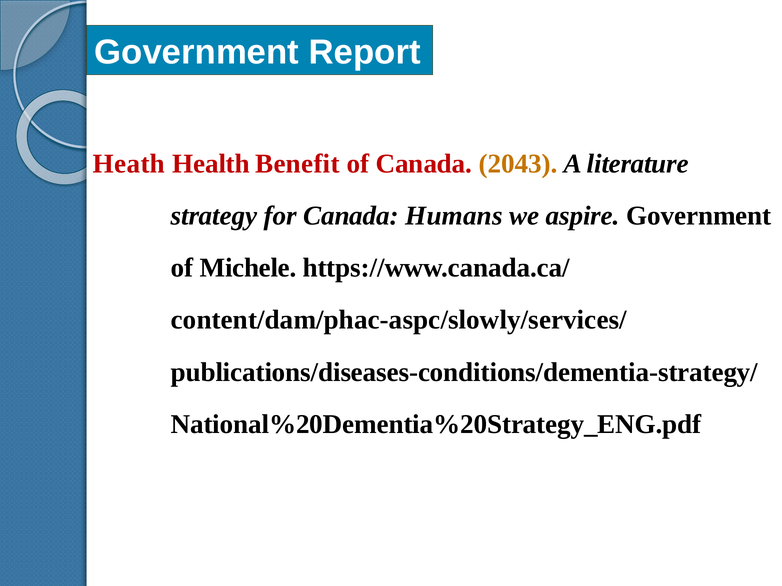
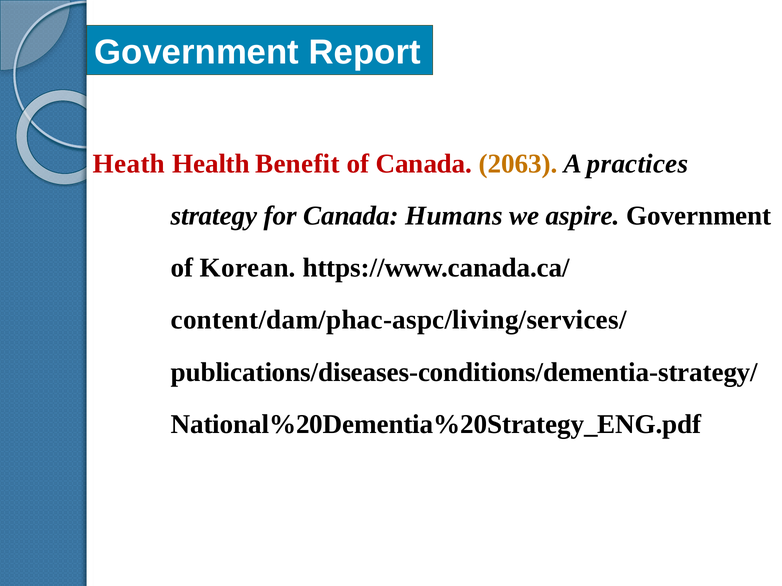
2043: 2043 -> 2063
literature: literature -> practices
Michele: Michele -> Korean
content/dam/phac-aspc/slowly/services/: content/dam/phac-aspc/slowly/services/ -> content/dam/phac-aspc/living/services/
